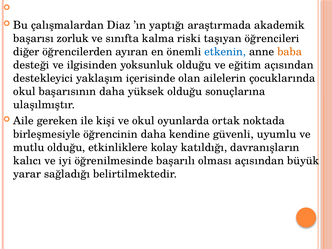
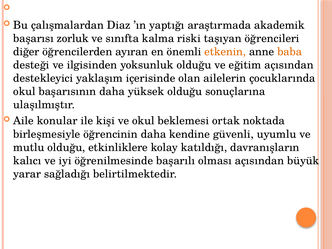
etkenin colour: blue -> orange
gereken: gereken -> konular
oyunlarda: oyunlarda -> beklemesi
